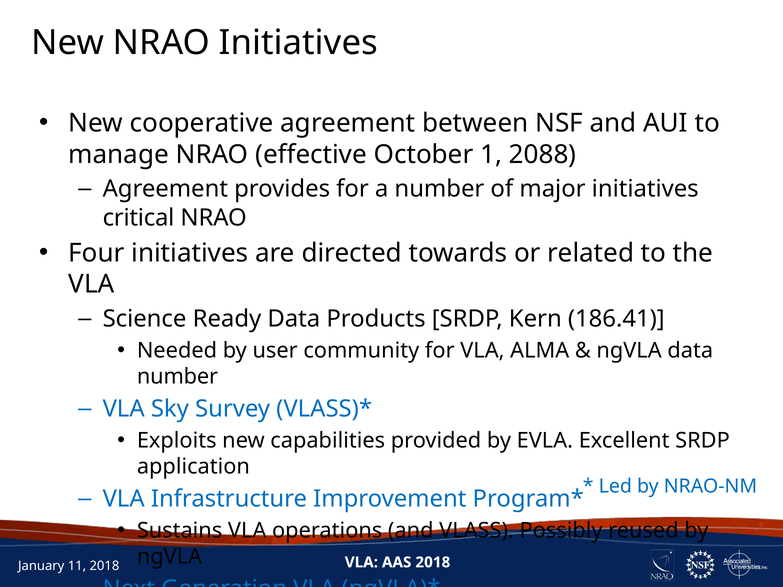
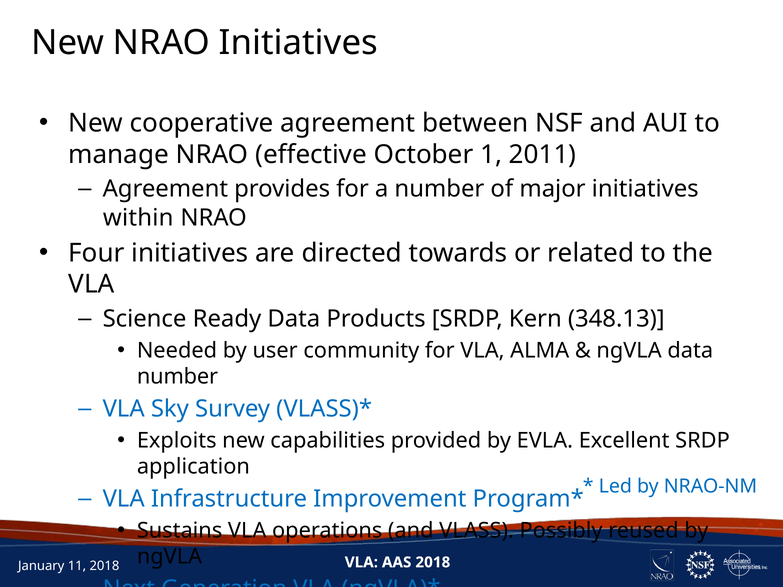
2088: 2088 -> 2011
critical: critical -> within
186.41: 186.41 -> 348.13
